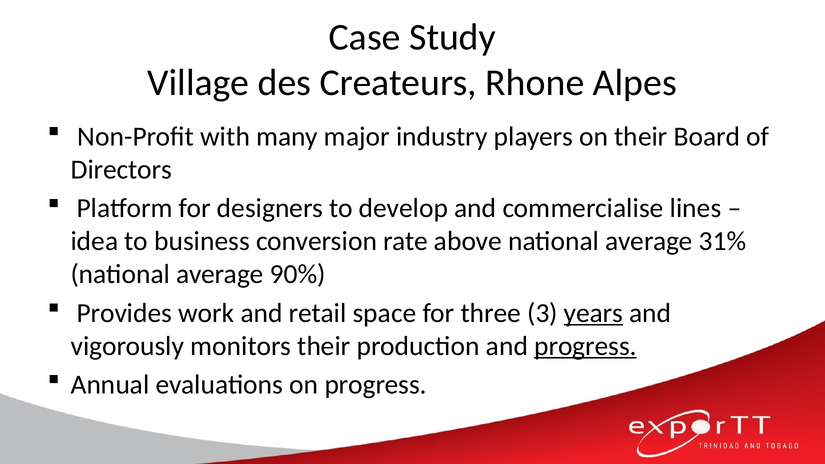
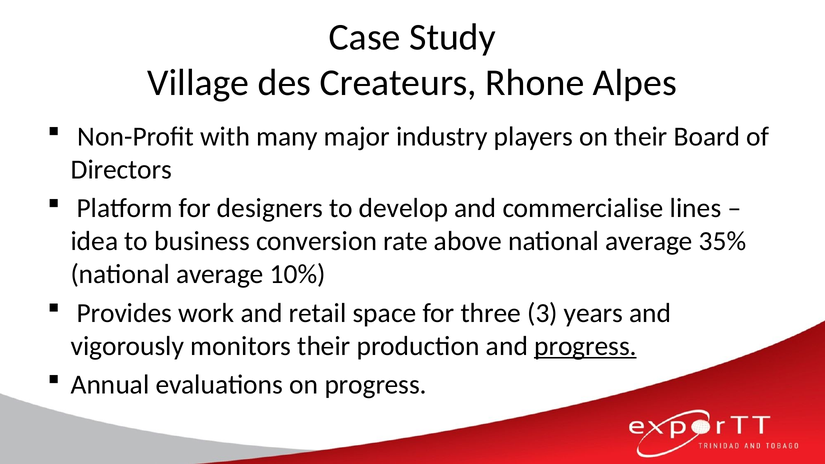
31%: 31% -> 35%
90%: 90% -> 10%
years underline: present -> none
